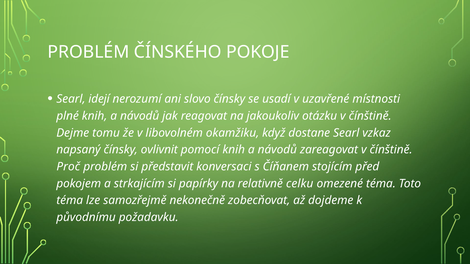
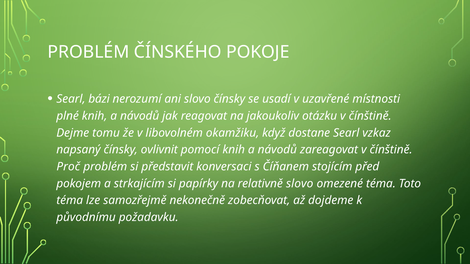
idejí: idejí -> bázi
relativně celku: celku -> slovo
